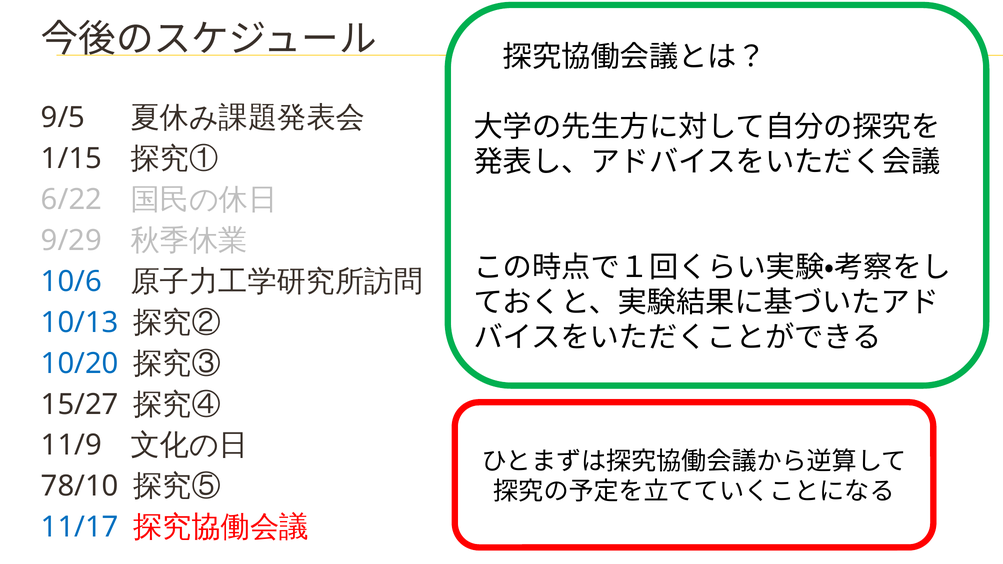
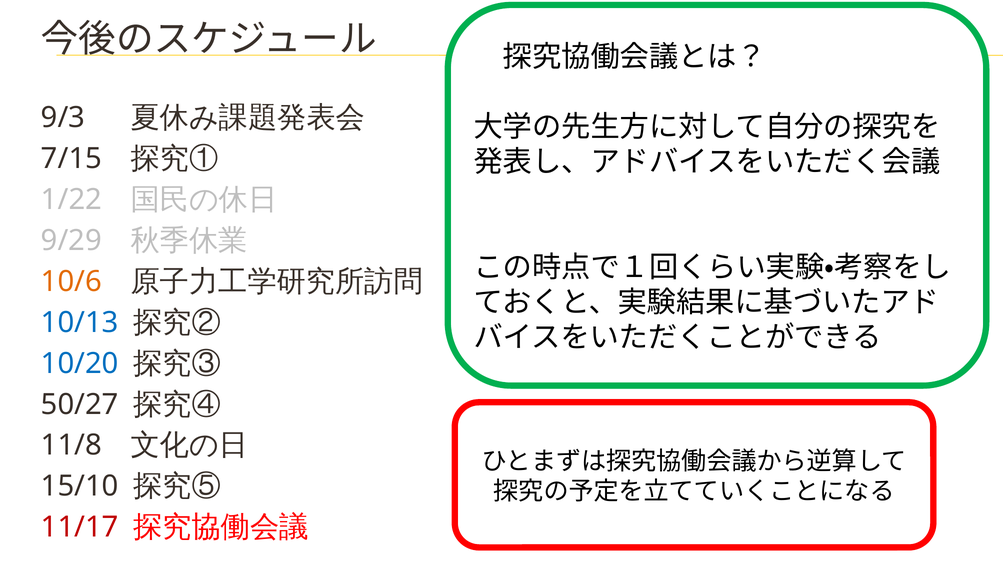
9/5: 9/5 -> 9/3
1/15: 1/15 -> 7/15
6/22: 6/22 -> 1/22
10/6 colour: blue -> orange
15/27: 15/27 -> 50/27
11/9: 11/9 -> 11/8
78/10: 78/10 -> 15/10
11/17 colour: blue -> red
